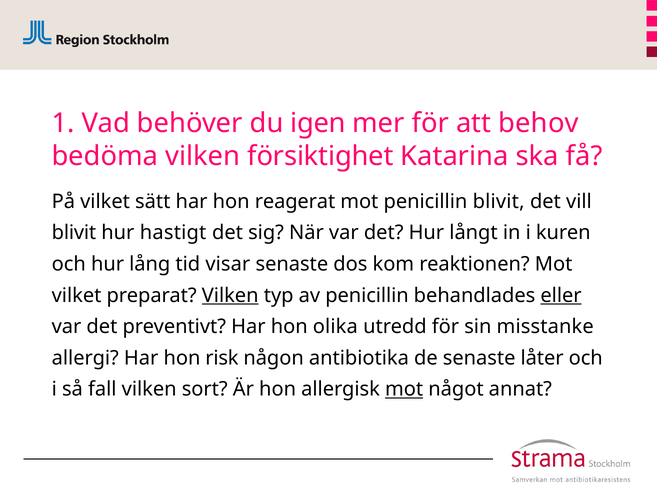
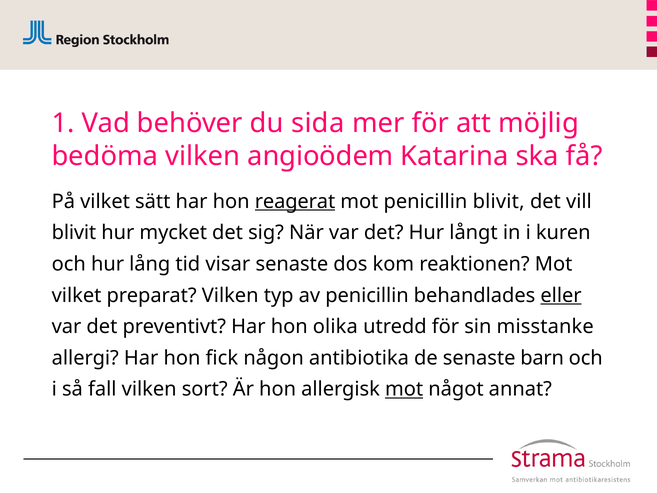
igen: igen -> sida
behov: behov -> möjlig
försiktighet: försiktighet -> angioödem
reagerat underline: none -> present
hastigt: hastigt -> mycket
Vilken at (230, 295) underline: present -> none
risk: risk -> fick
låter: låter -> barn
